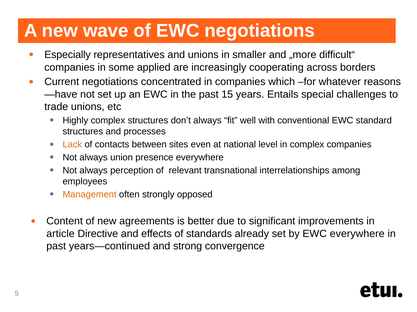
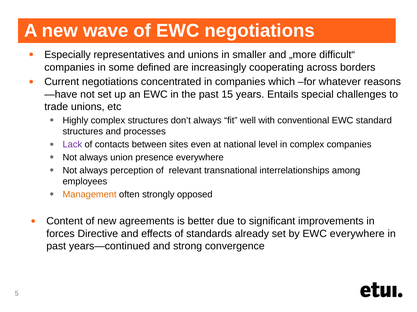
applied: applied -> defined
Lack colour: orange -> purple
article: article -> forces
